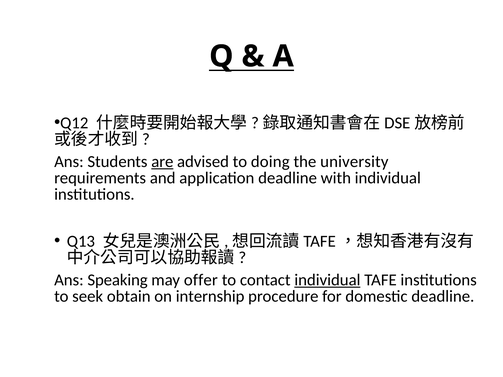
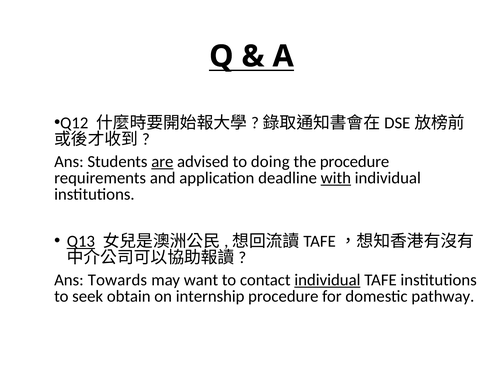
the university: university -> procedure
with underline: none -> present
Q13 underline: none -> present
Speaking: Speaking -> Towards
offer: offer -> want
domestic deadline: deadline -> pathway
